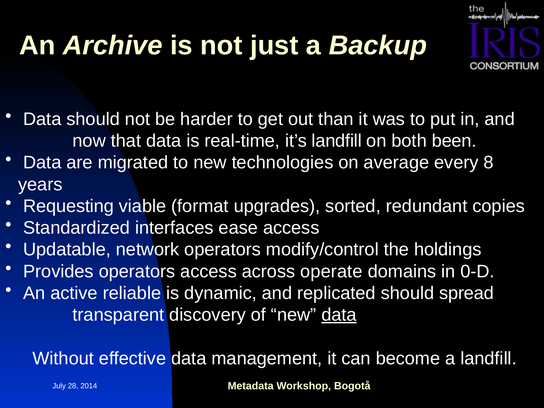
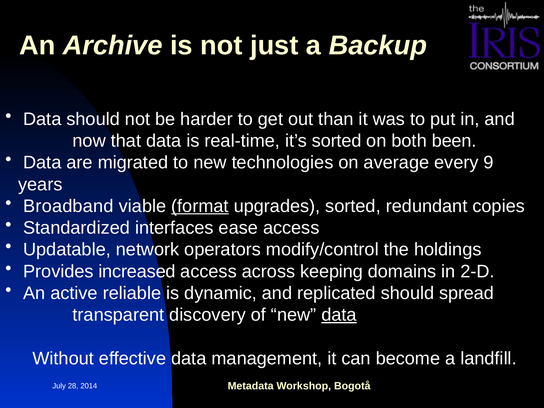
it’s landfill: landfill -> sorted
8: 8 -> 9
Requesting: Requesting -> Broadband
format underline: none -> present
Provides operators: operators -> increased
operate: operate -> keeping
0-D: 0-D -> 2-D
